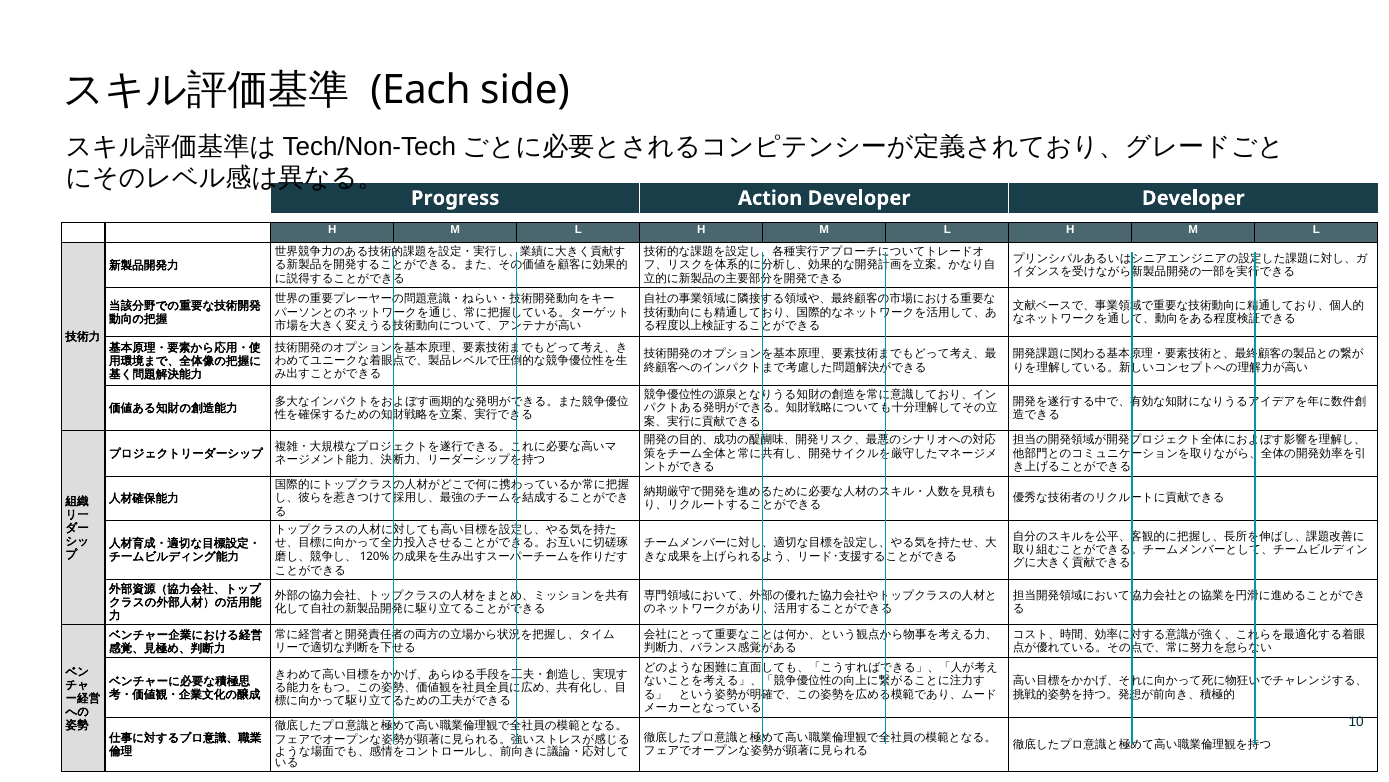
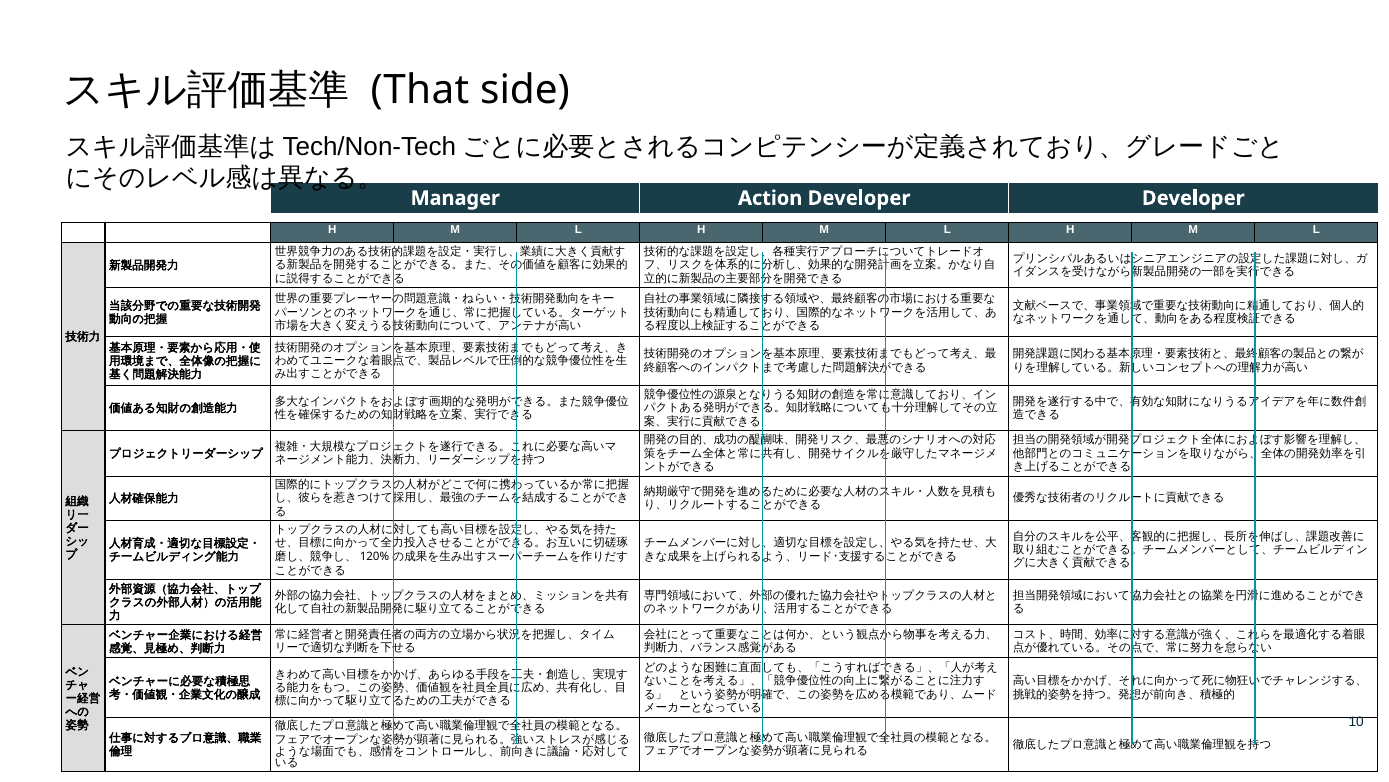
Each: Each -> That
Progress: Progress -> Manager
